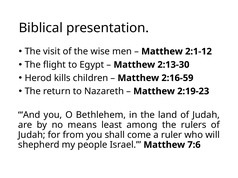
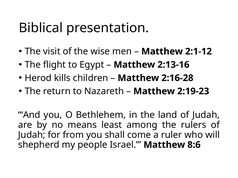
2:13-30: 2:13-30 -> 2:13-16
2:16-59: 2:16-59 -> 2:16-28
7:6: 7:6 -> 8:6
